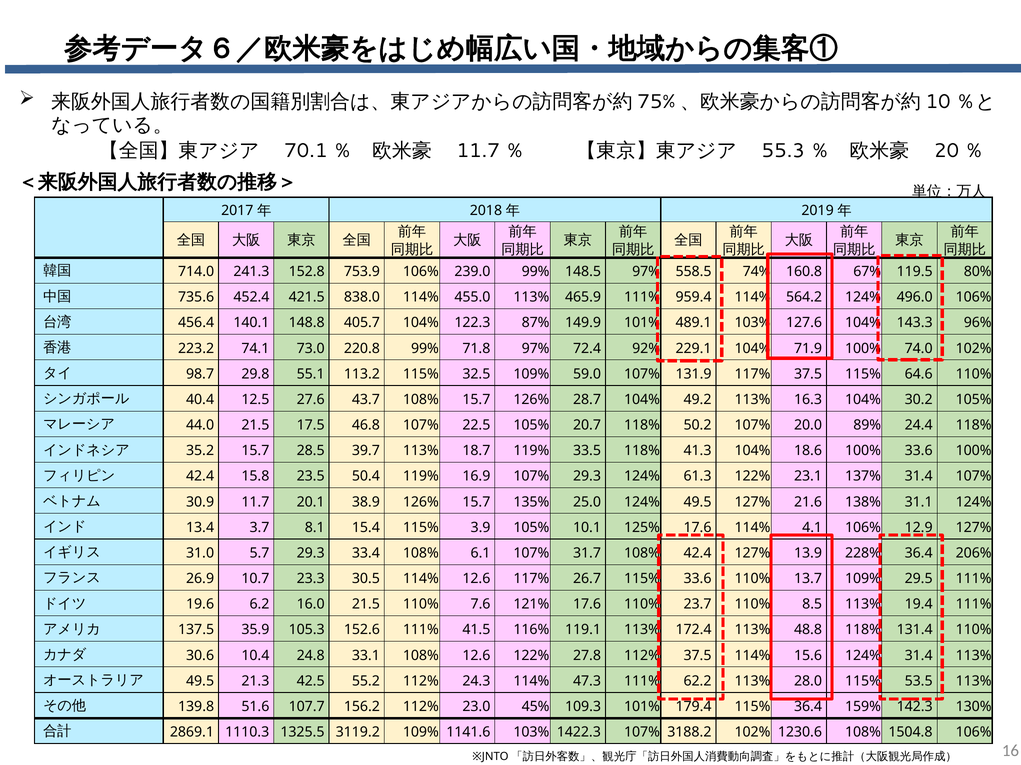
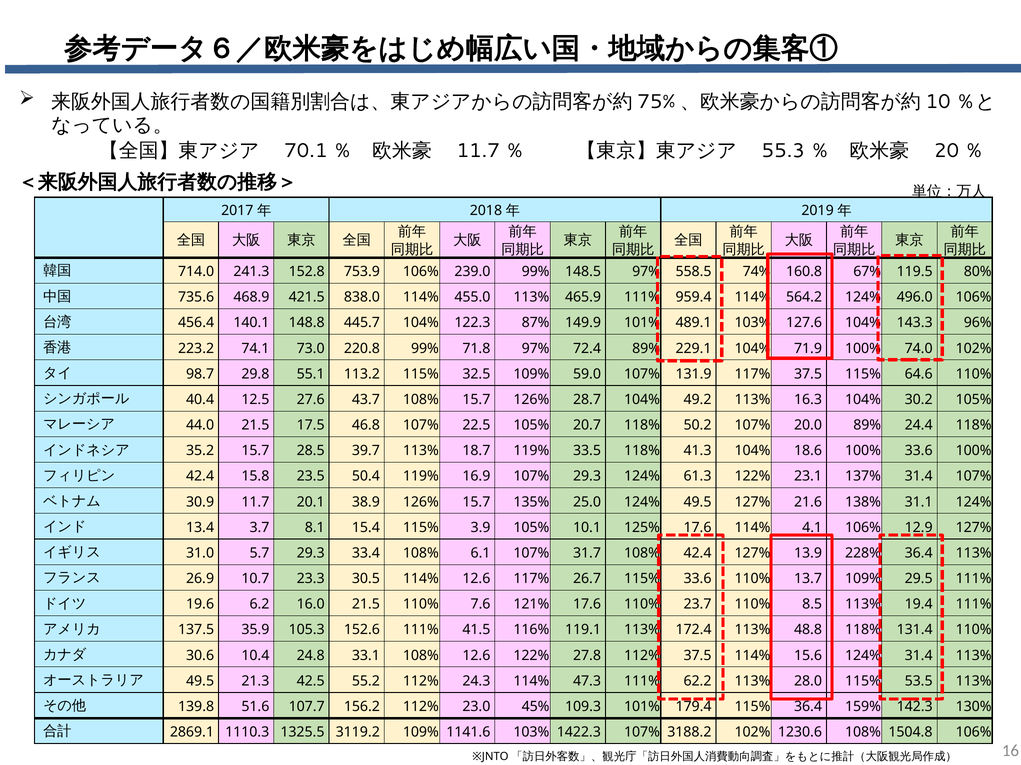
452.4: 452.4 -> 468.9
405.7: 405.7 -> 445.7
72.4 92%: 92% -> 89%
36.4 206%: 206% -> 113%
